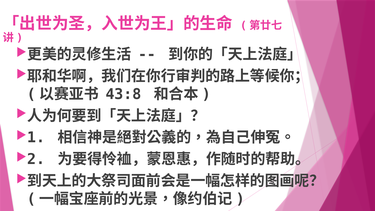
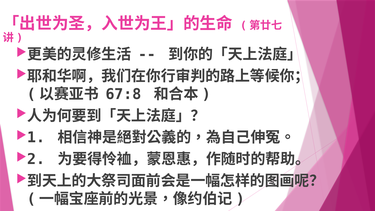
43:8: 43:8 -> 67:8
